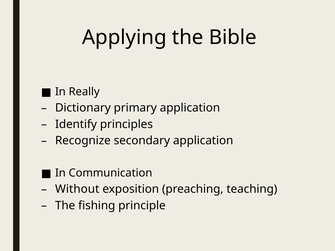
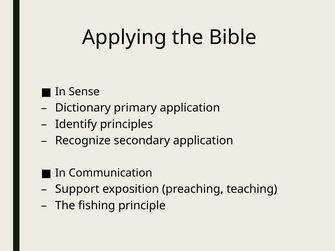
Really: Really -> Sense
Without: Without -> Support
